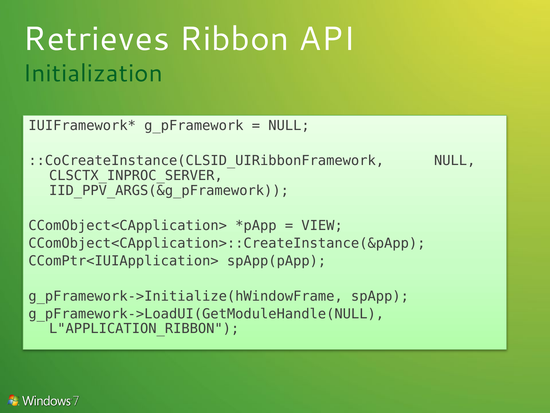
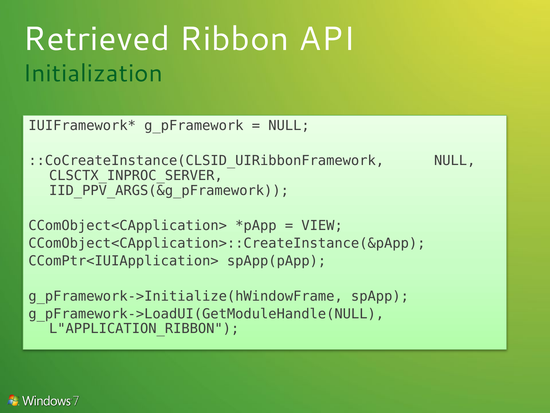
Retrieves: Retrieves -> Retrieved
